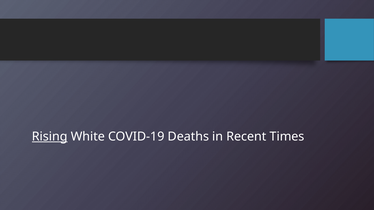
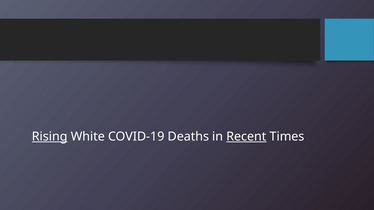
Recent underline: none -> present
